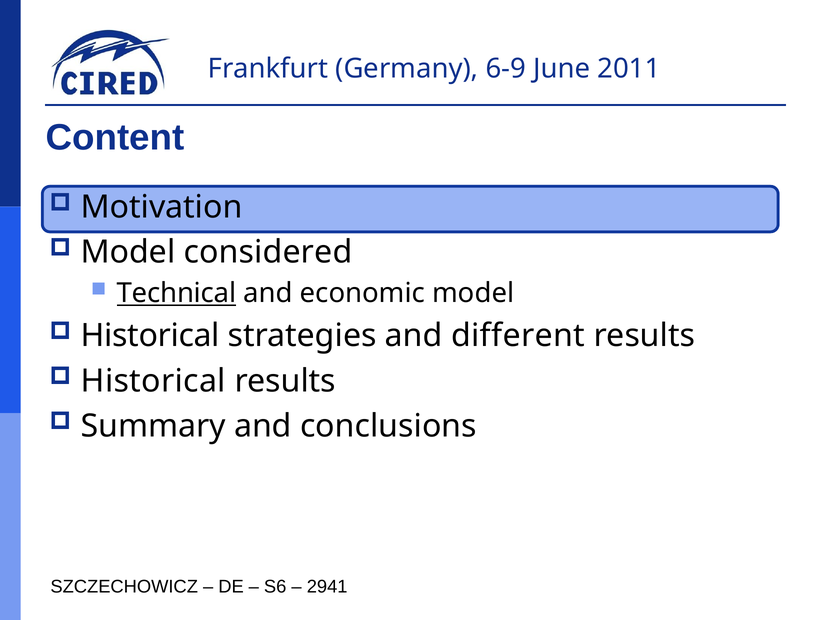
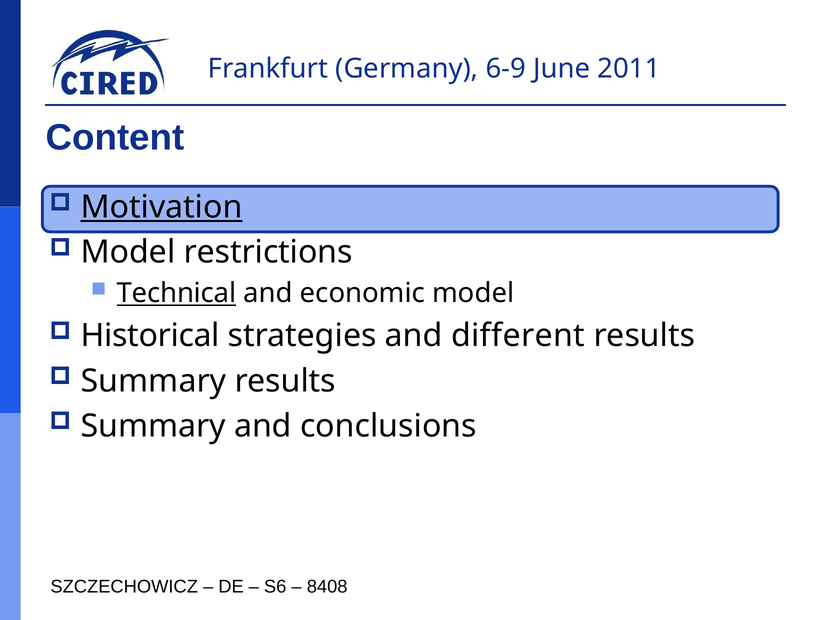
Motivation underline: none -> present
considered: considered -> restrictions
Historical at (153, 381): Historical -> Summary
2941: 2941 -> 8408
